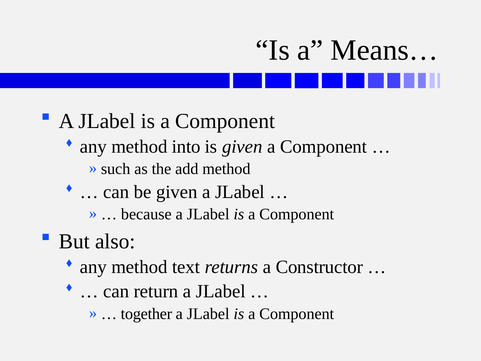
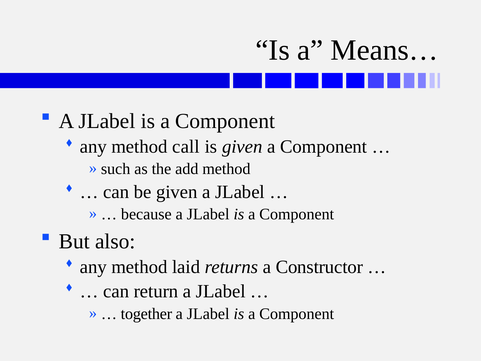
into: into -> call
text: text -> laid
